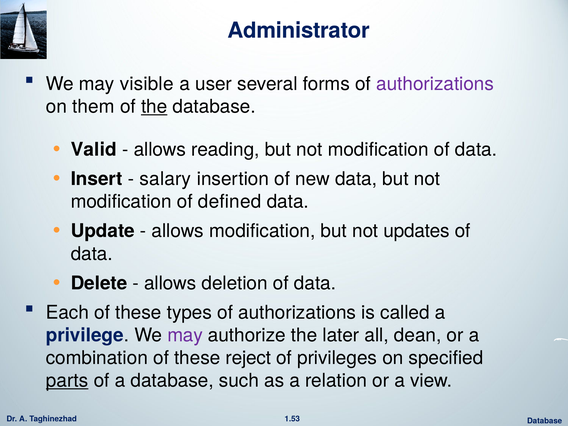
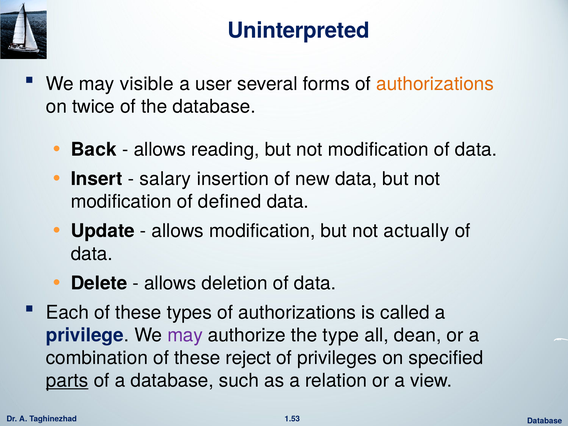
Administrator: Administrator -> Uninterpreted
authorizations at (435, 84) colour: purple -> orange
them: them -> twice
the at (154, 107) underline: present -> none
Valid: Valid -> Back
updates: updates -> actually
later: later -> type
